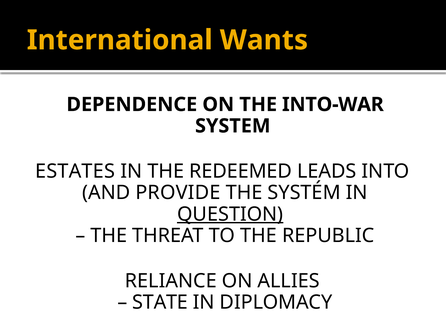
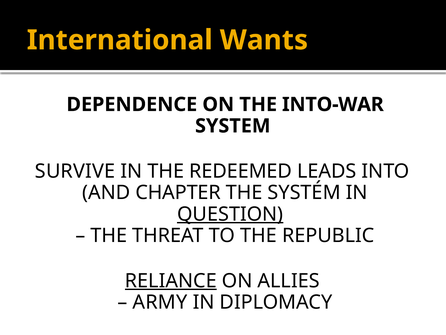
ESTATES: ESTATES -> SURVIVE
PROVIDE: PROVIDE -> CHAPTER
RELIANCE underline: none -> present
STATE: STATE -> ARMY
